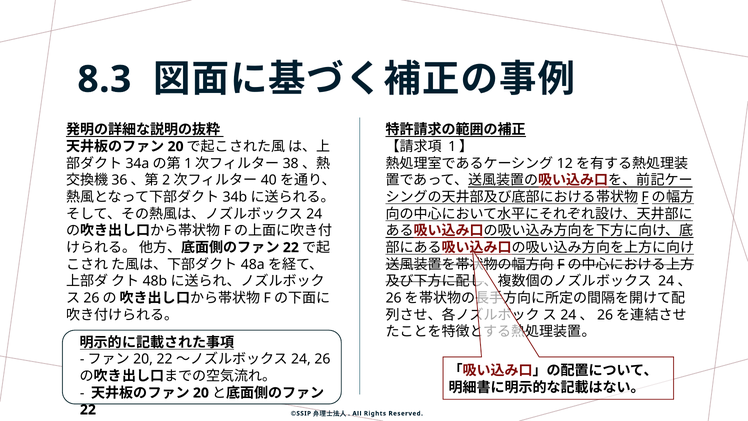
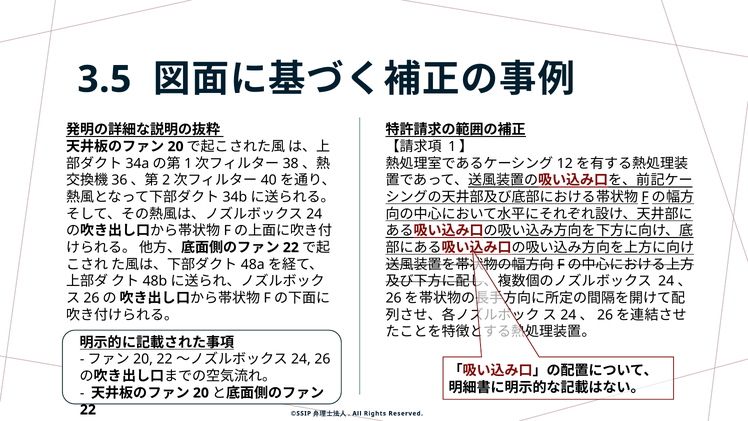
8.3: 8.3 -> 3.5
